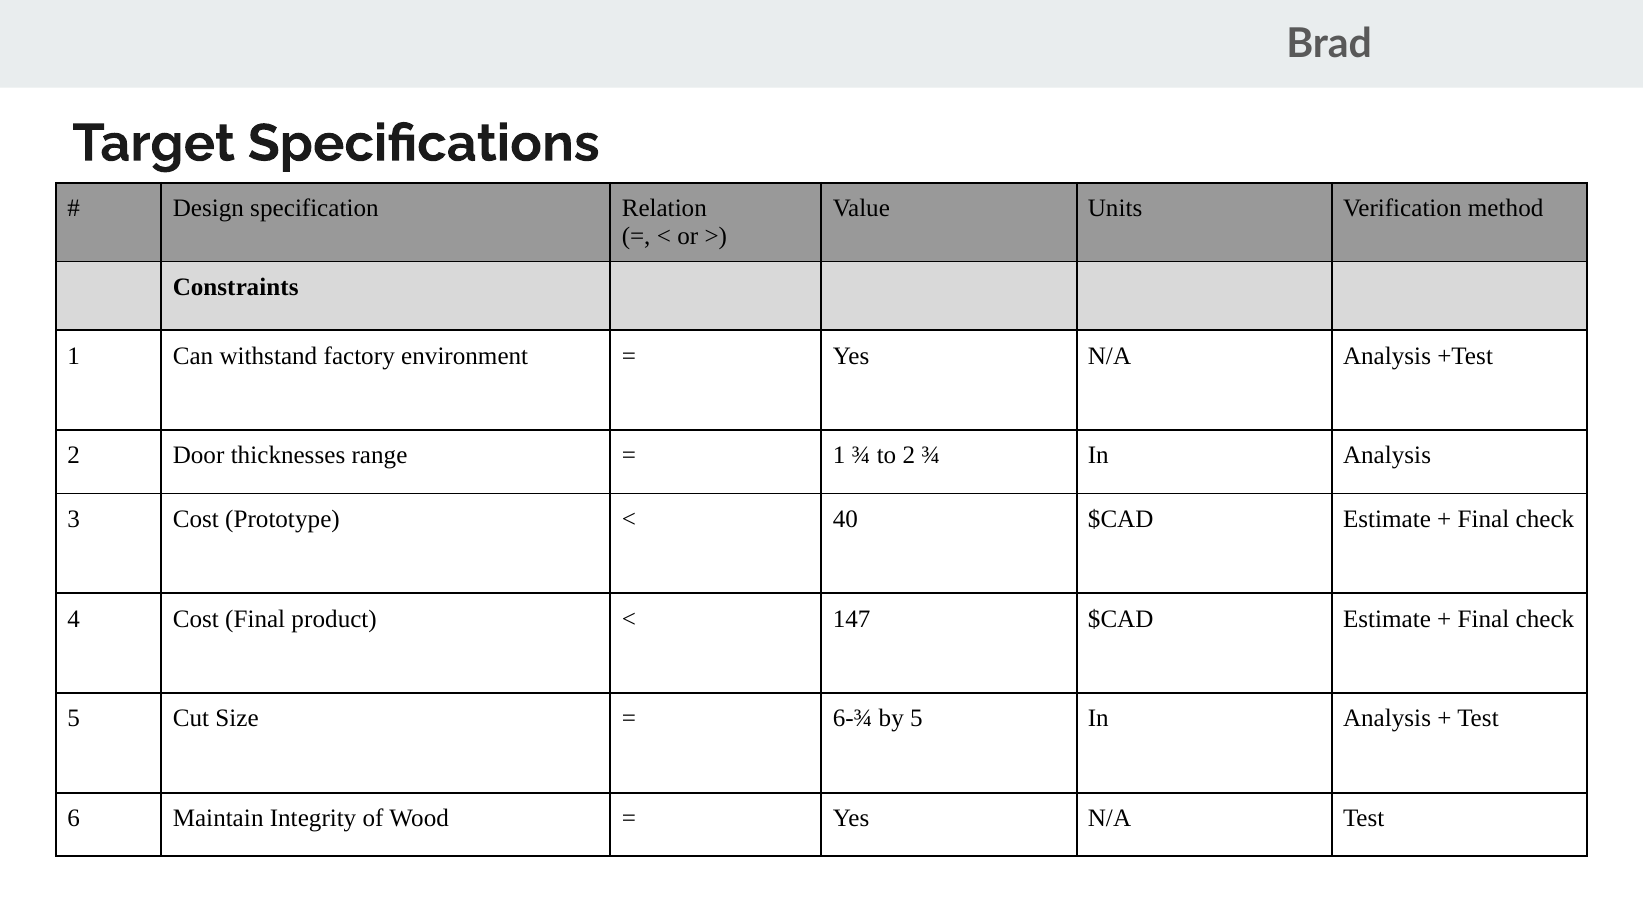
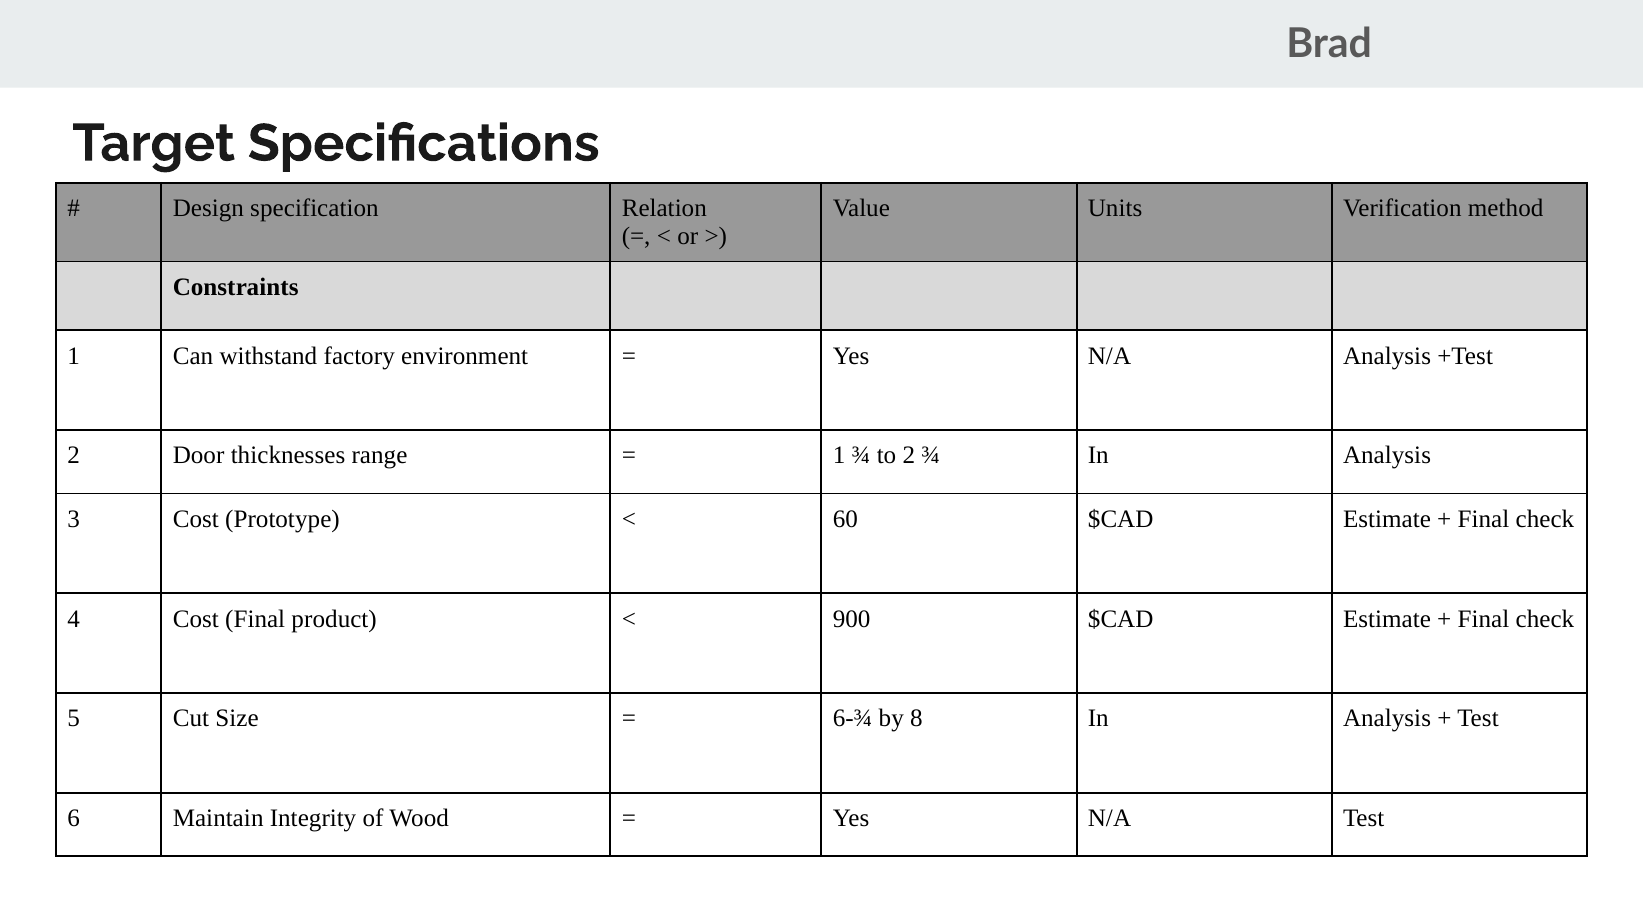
40: 40 -> 60
147: 147 -> 900
by 5: 5 -> 8
